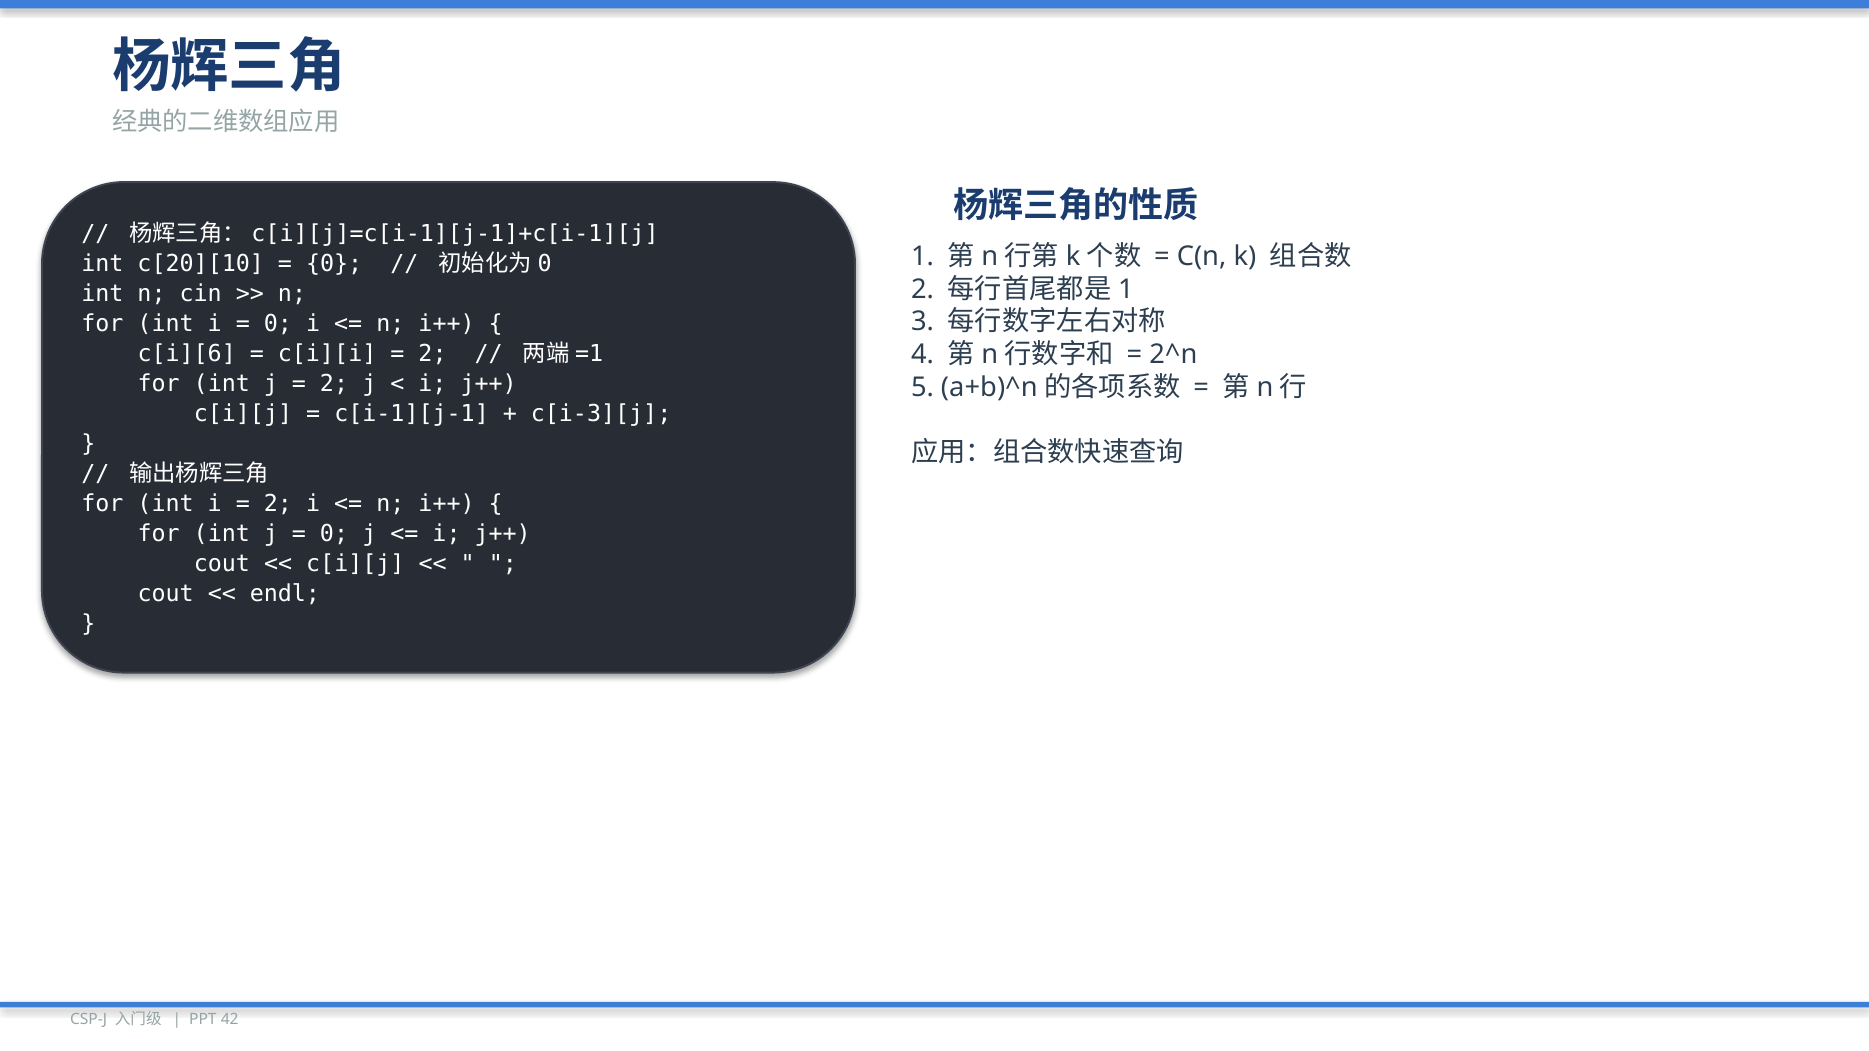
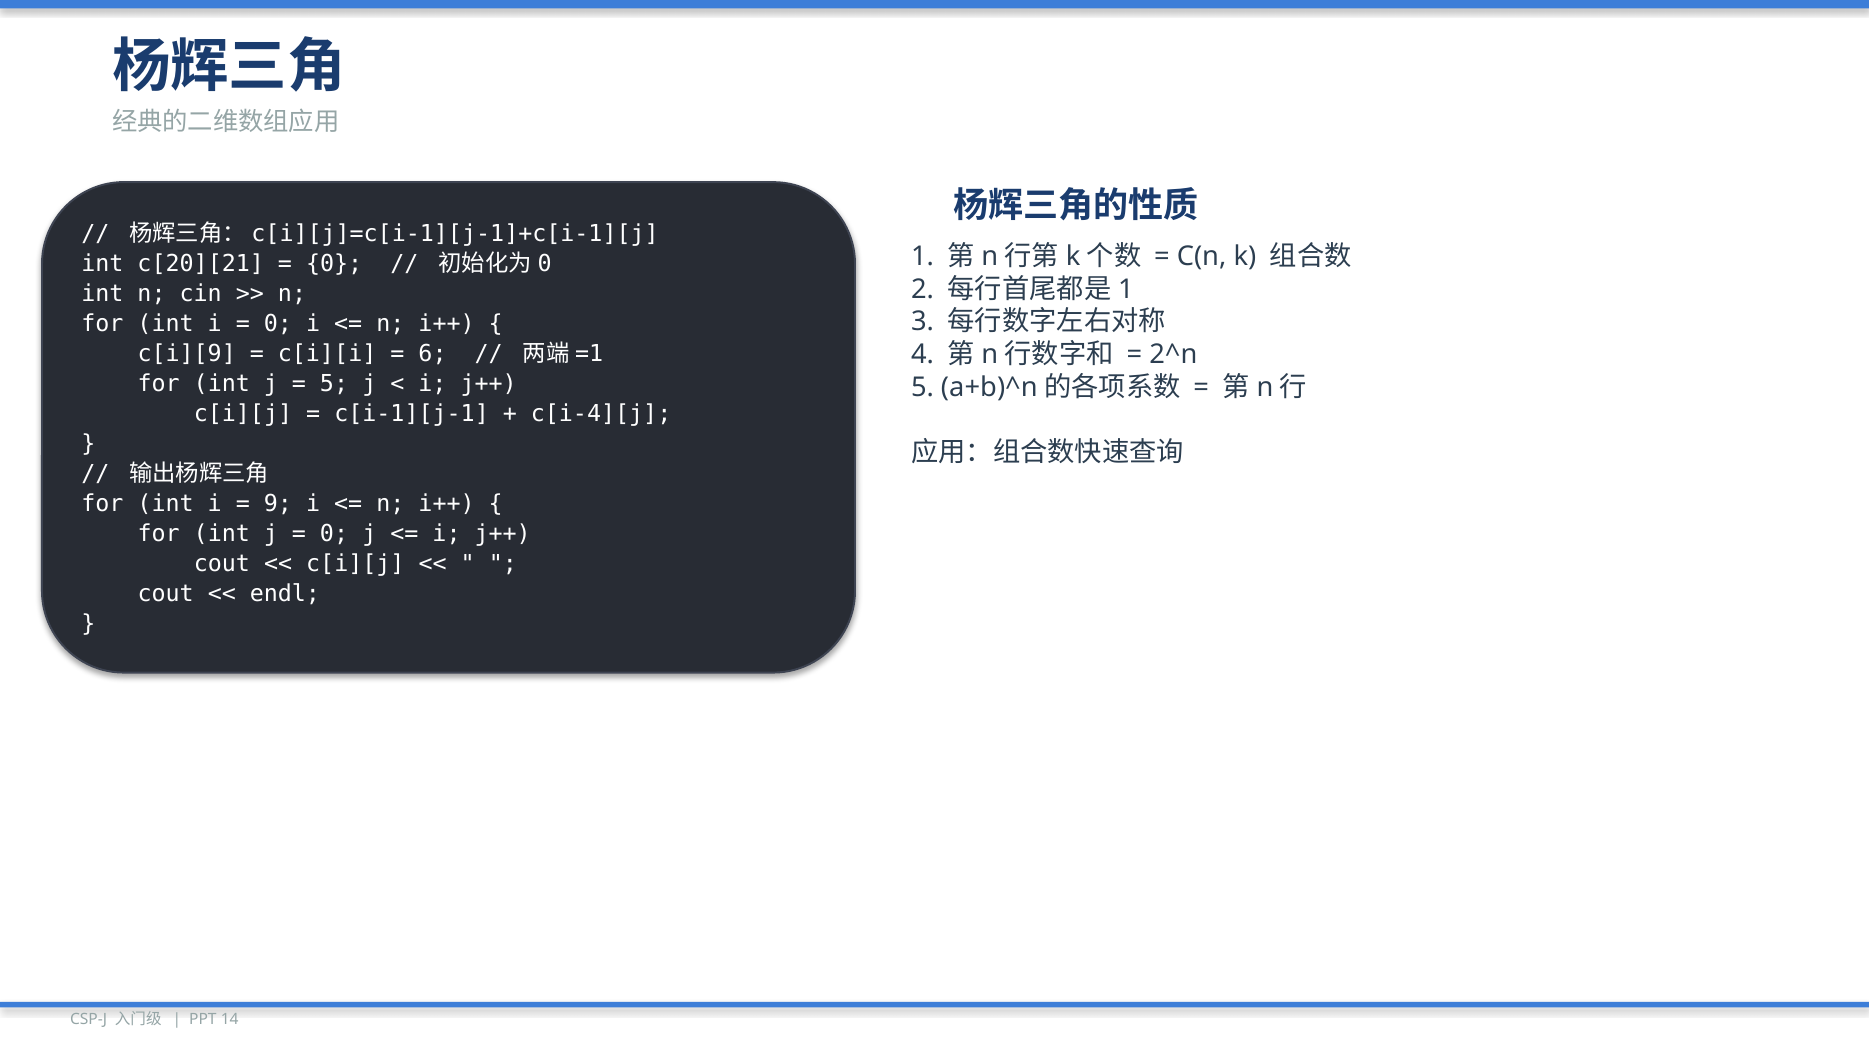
c[20][10: c[20][10 -> c[20][21
c[i][6: c[i][6 -> c[i][9
2 at (433, 354): 2 -> 6
2 at (334, 384): 2 -> 5
c[i-3][j: c[i-3][j -> c[i-4][j
2 at (278, 504): 2 -> 9
42: 42 -> 14
